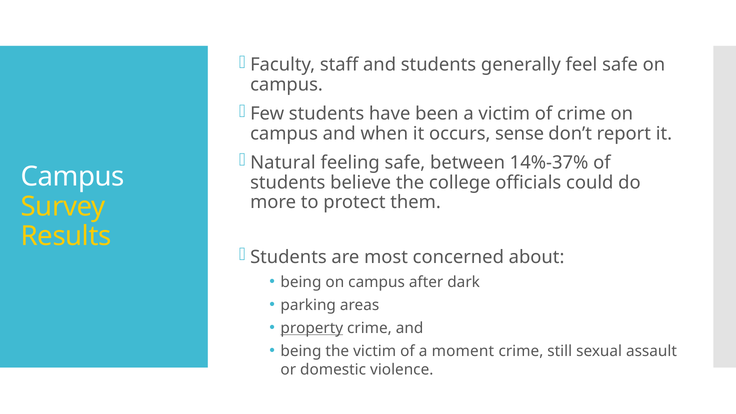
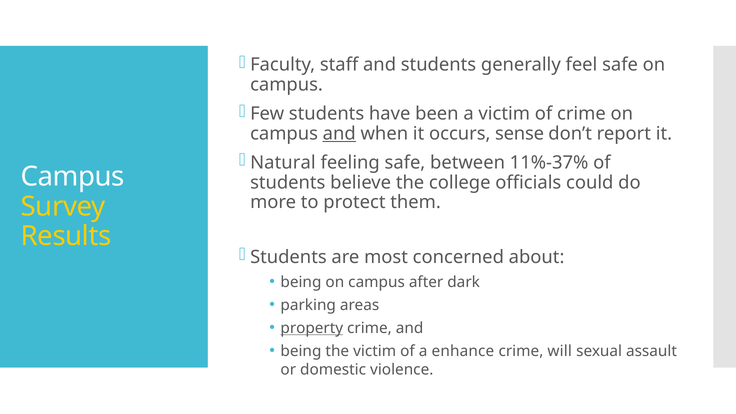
and at (339, 134) underline: none -> present
14%-37%: 14%-37% -> 11%-37%
moment: moment -> enhance
still: still -> will
